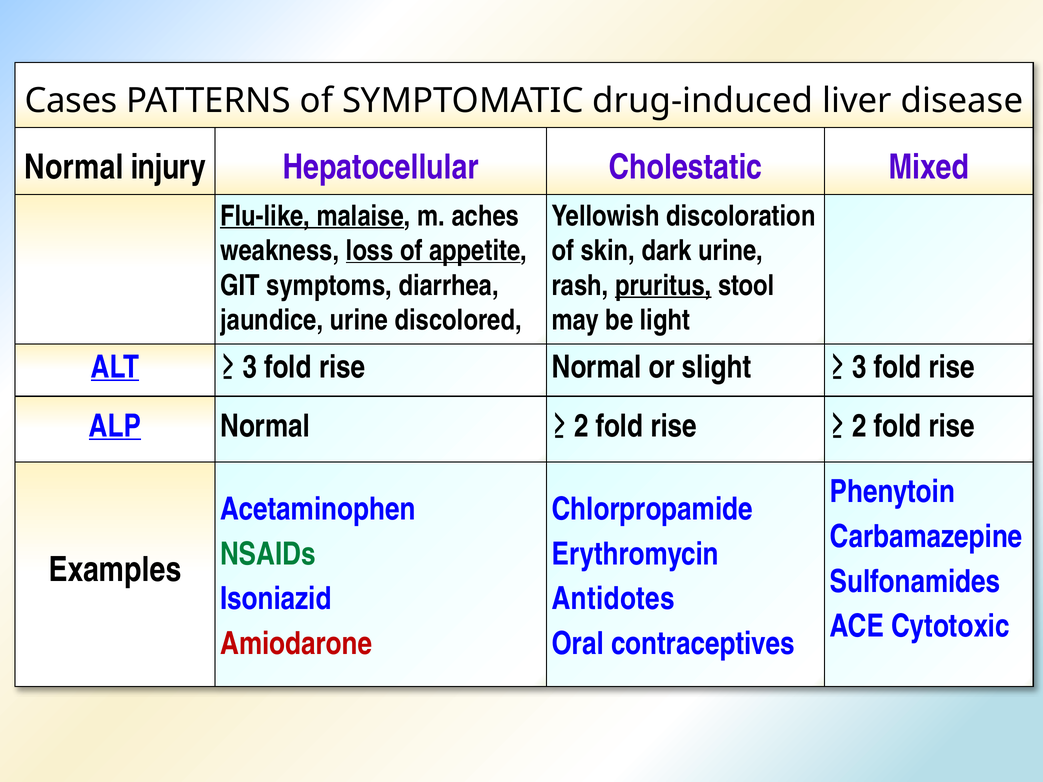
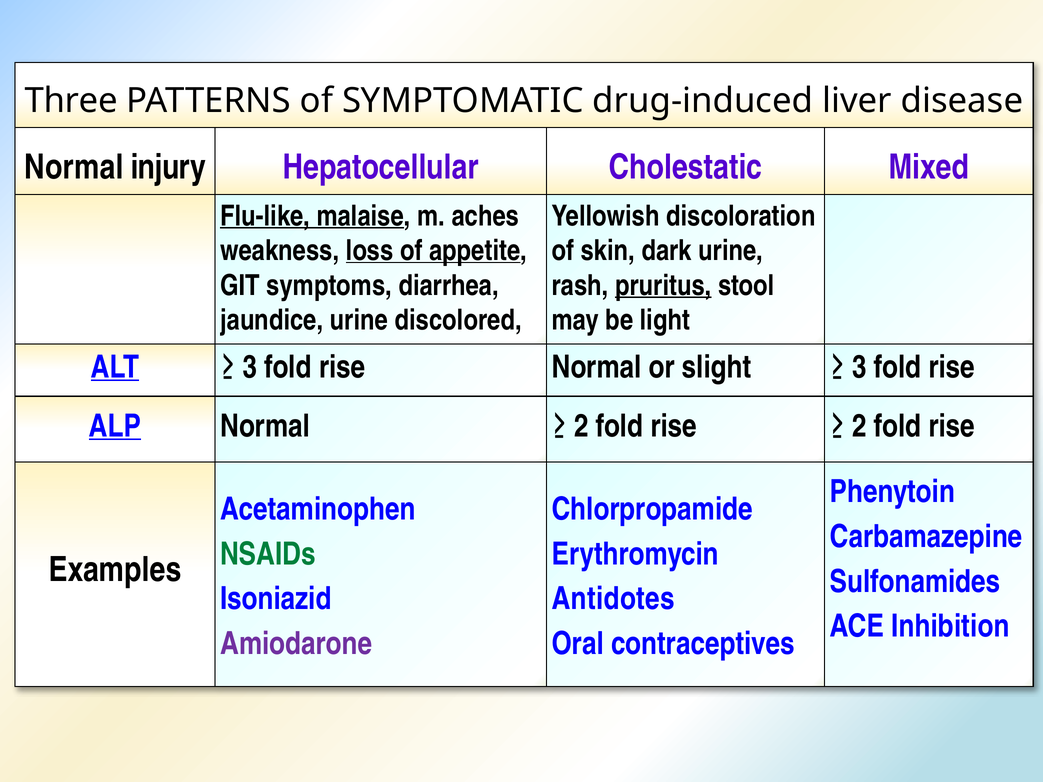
Cases: Cases -> Three
Cytotoxic: Cytotoxic -> Inhibition
Amiodarone colour: red -> purple
